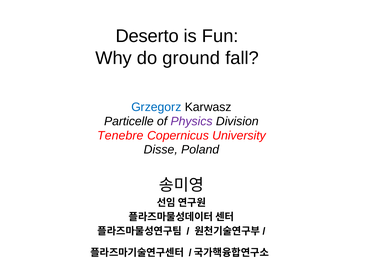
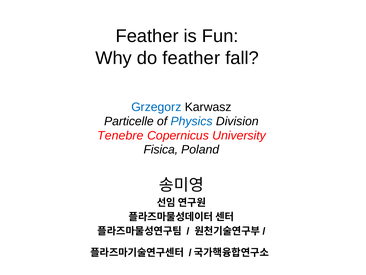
Deserto at (147, 36): Deserto -> Feather
do ground: ground -> feather
Physics colour: purple -> blue
Disse: Disse -> Fisica
